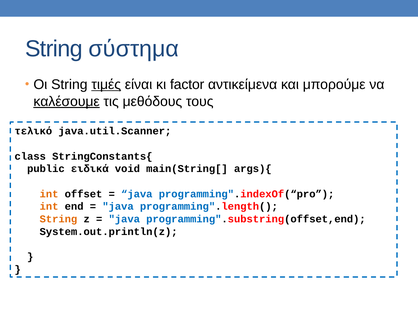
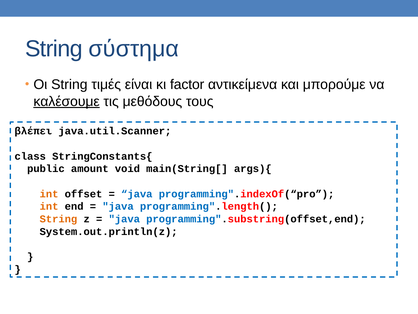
τιμές underline: present -> none
τελικό: τελικό -> βλέπει
ειδικά: ειδικά -> amount
